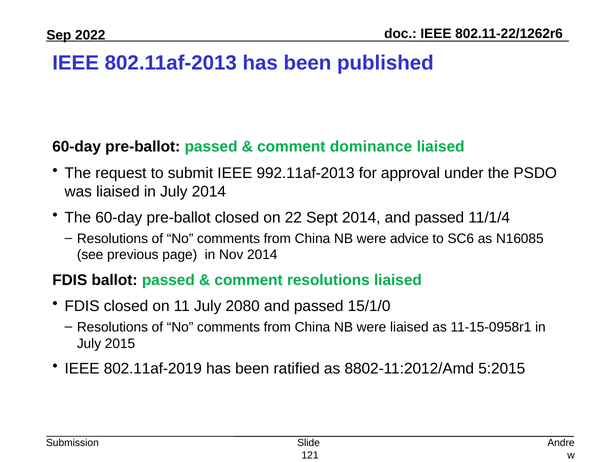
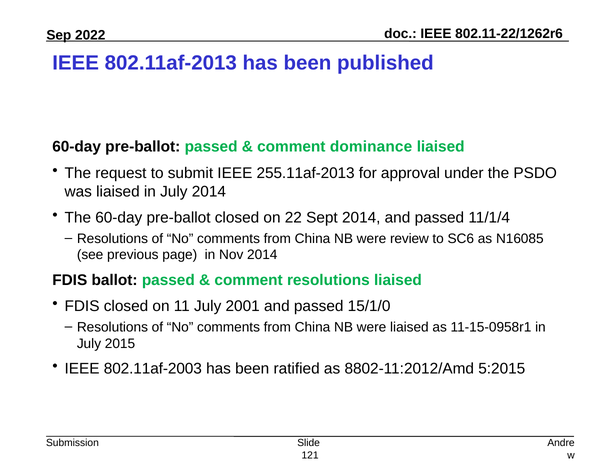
992.11af-2013: 992.11af-2013 -> 255.11af-2013
advice: advice -> review
2080: 2080 -> 2001
802.11af-2019: 802.11af-2019 -> 802.11af-2003
